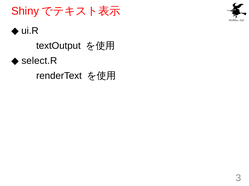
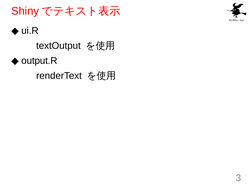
select.R: select.R -> output.R
